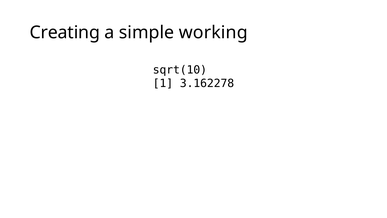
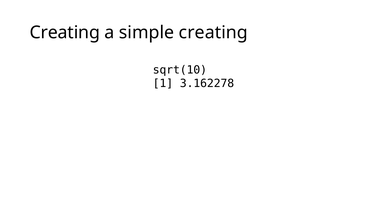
simple working: working -> creating
